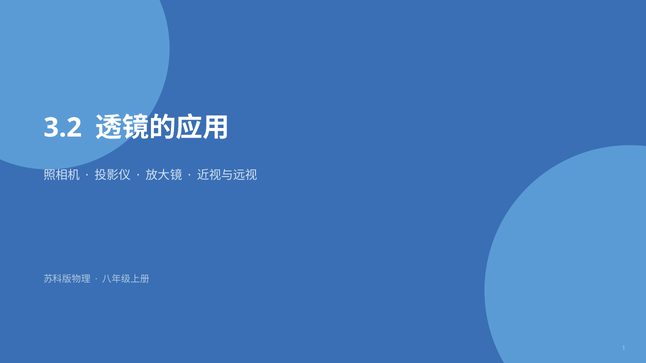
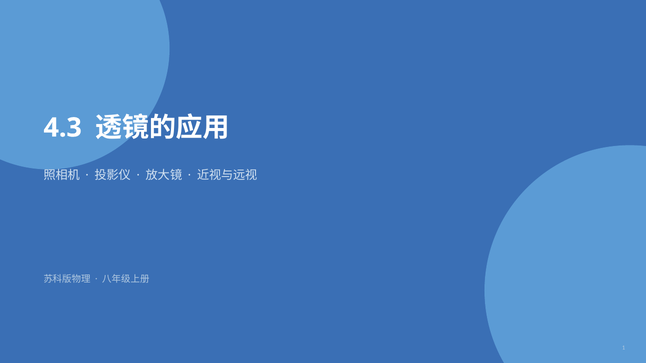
3.2: 3.2 -> 4.3
